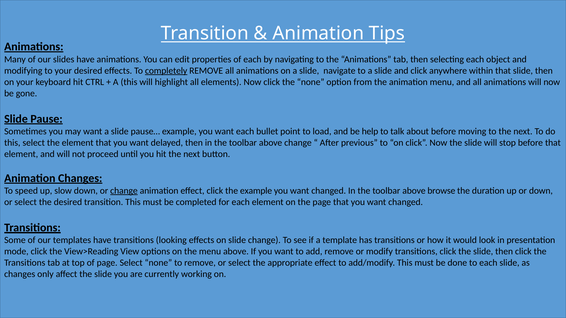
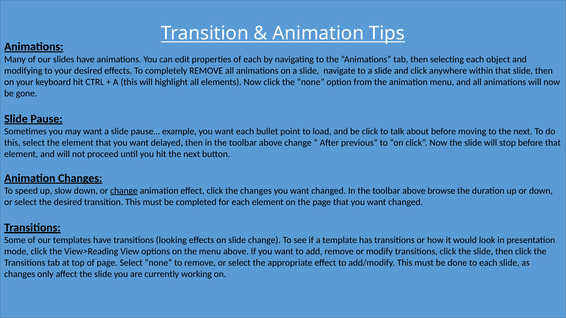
completely underline: present -> none
be help: help -> click
the example: example -> changes
